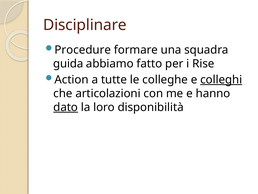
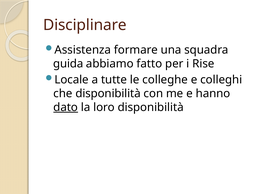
Procedure: Procedure -> Assistenza
Action: Action -> Locale
colleghi underline: present -> none
che articolazioni: articolazioni -> disponibilità
